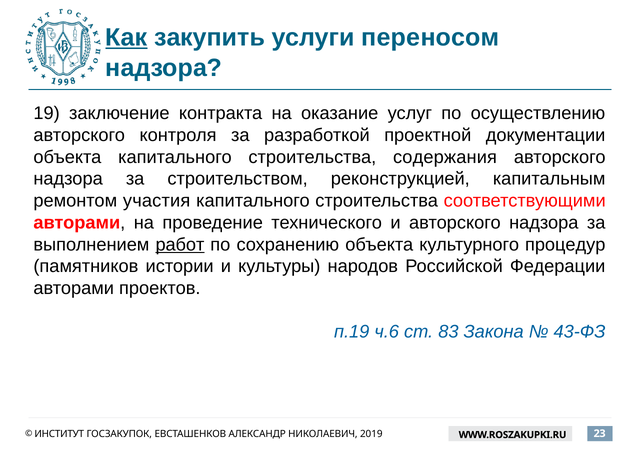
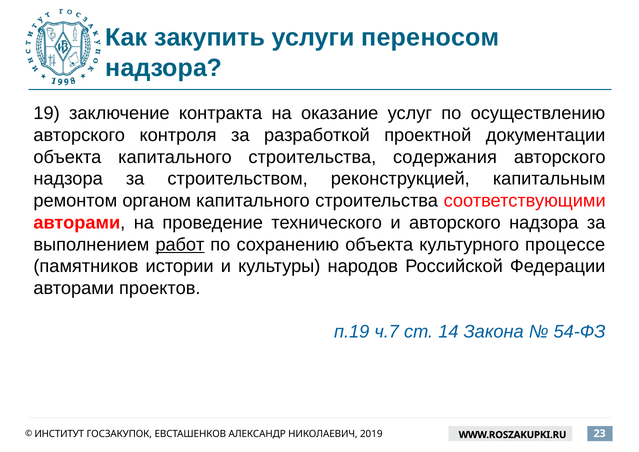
Как underline: present -> none
участия: участия -> органом
процедур: процедур -> процессе
ч.6: ч.6 -> ч.7
83: 83 -> 14
43-ФЗ: 43-ФЗ -> 54-ФЗ
